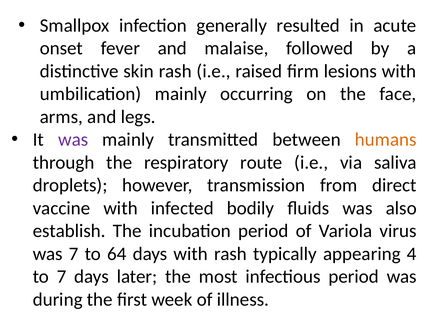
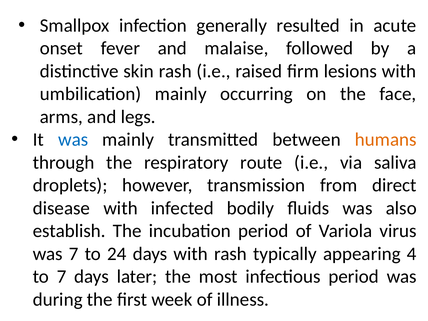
was at (73, 140) colour: purple -> blue
vaccine: vaccine -> disease
64: 64 -> 24
